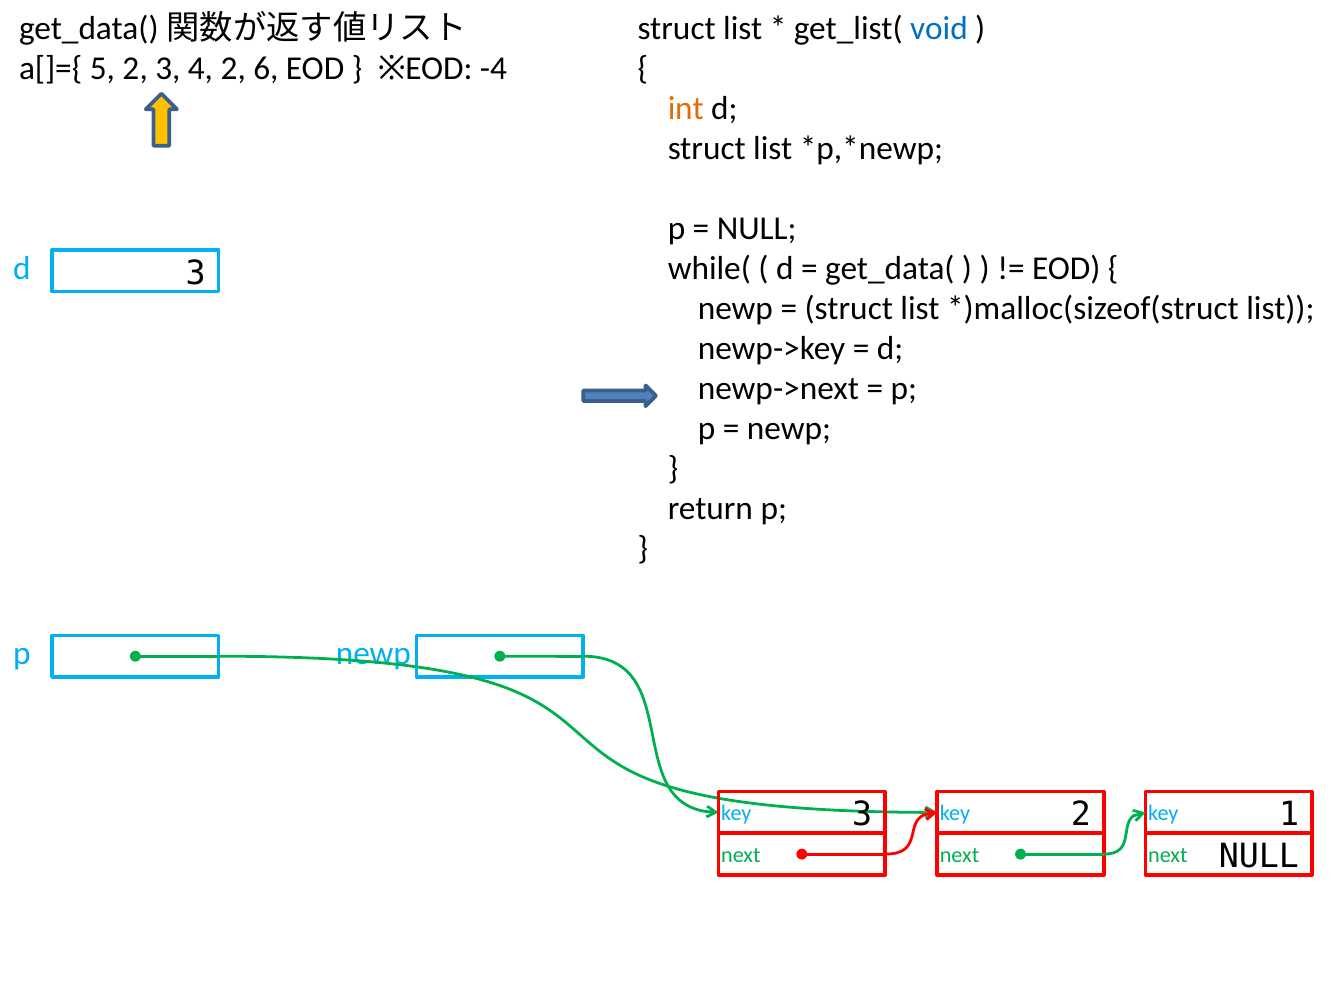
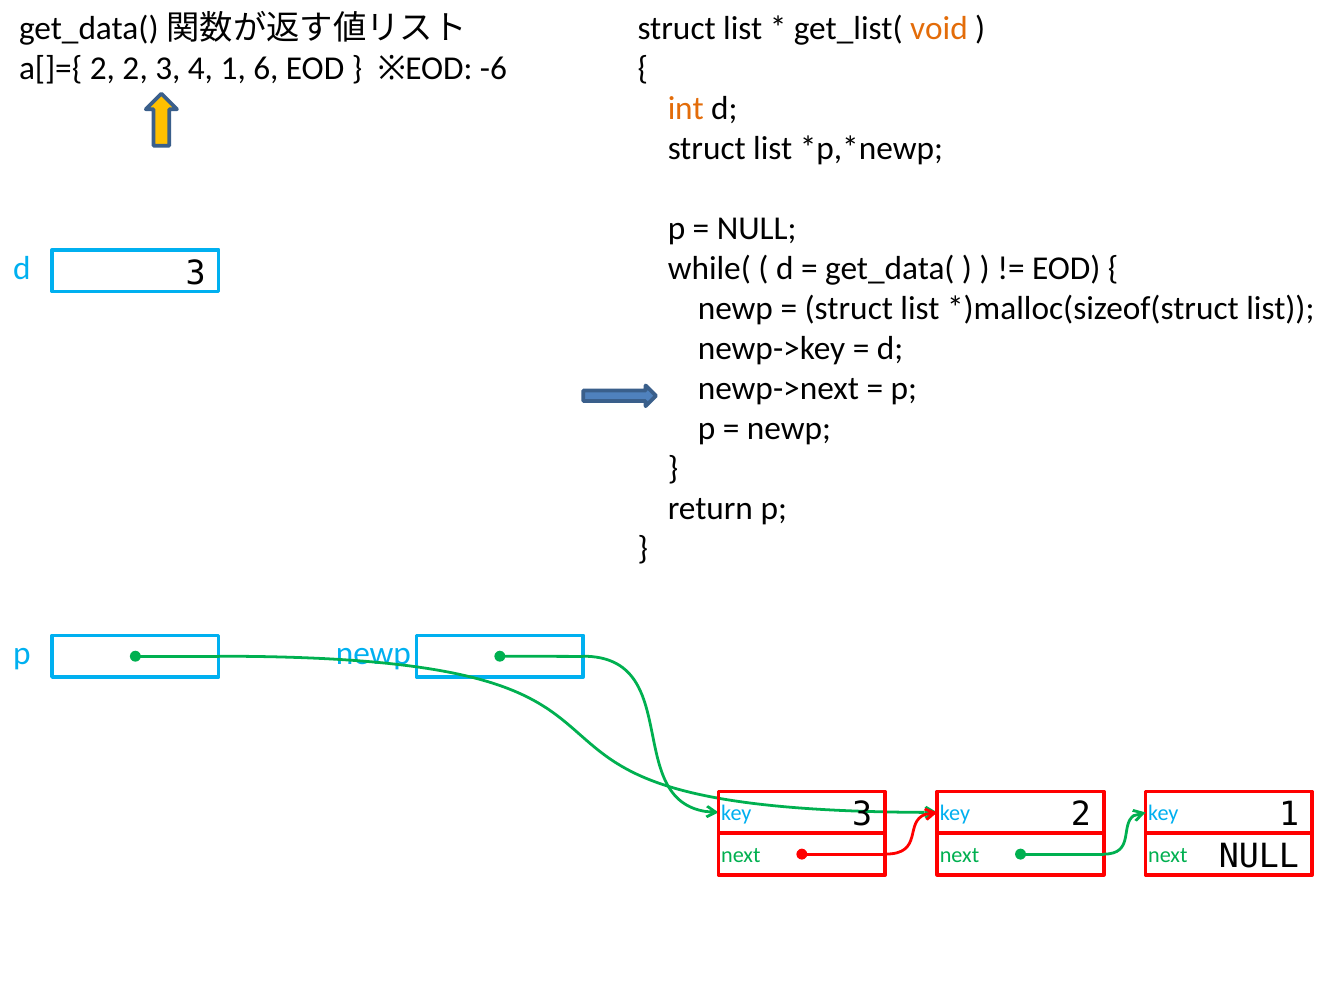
void colour: blue -> orange
a[]={ 5: 5 -> 2
4 2: 2 -> 1
-4: -4 -> -6
